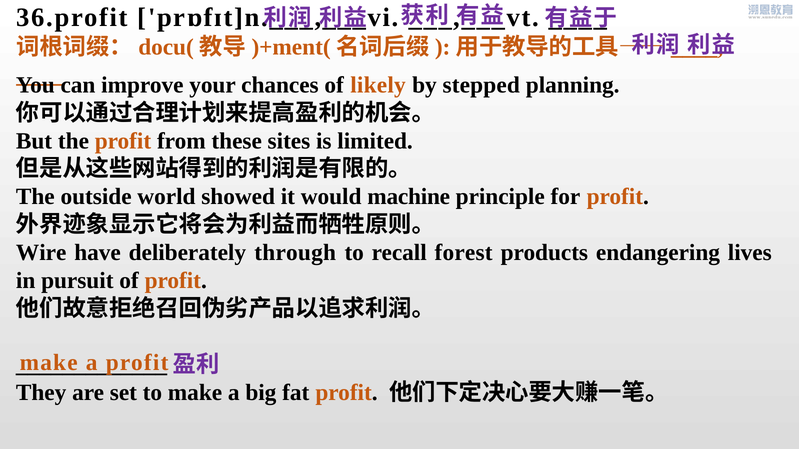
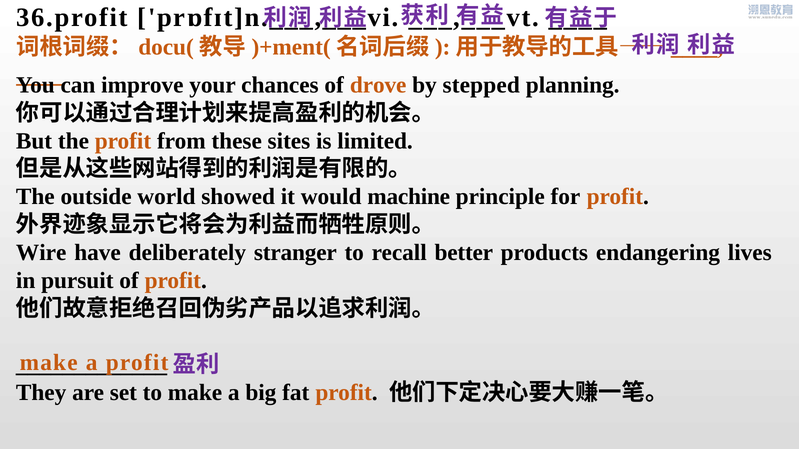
likely: likely -> drove
through: through -> stranger
forest: forest -> better
